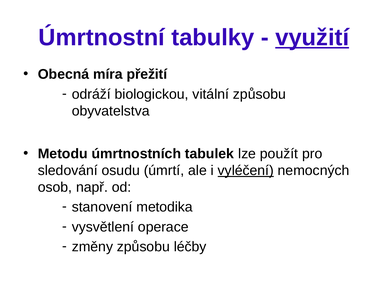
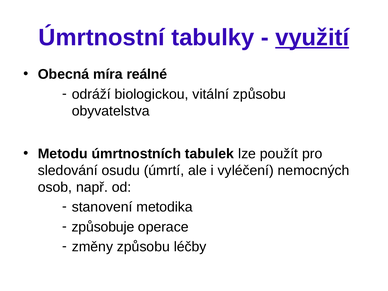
přežití: přežití -> reálné
vyléčení underline: present -> none
vysvětlení: vysvětlení -> způsobuje
